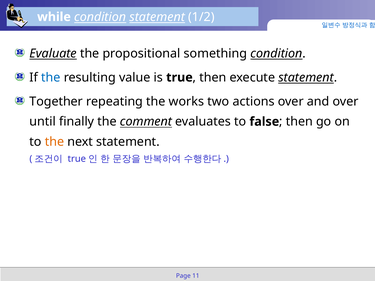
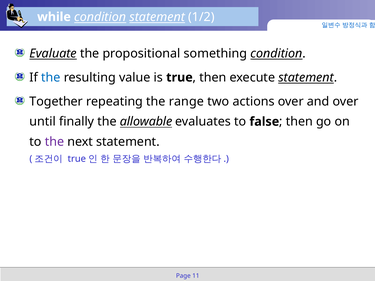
works: works -> range
comment: comment -> allowable
the at (54, 142) colour: orange -> purple
